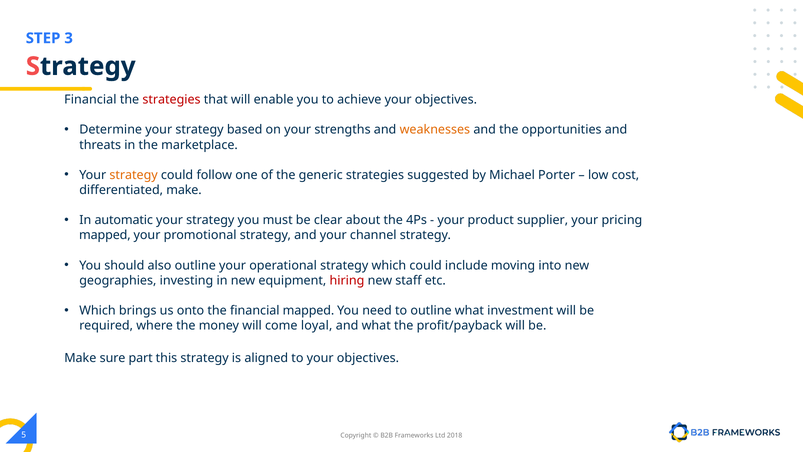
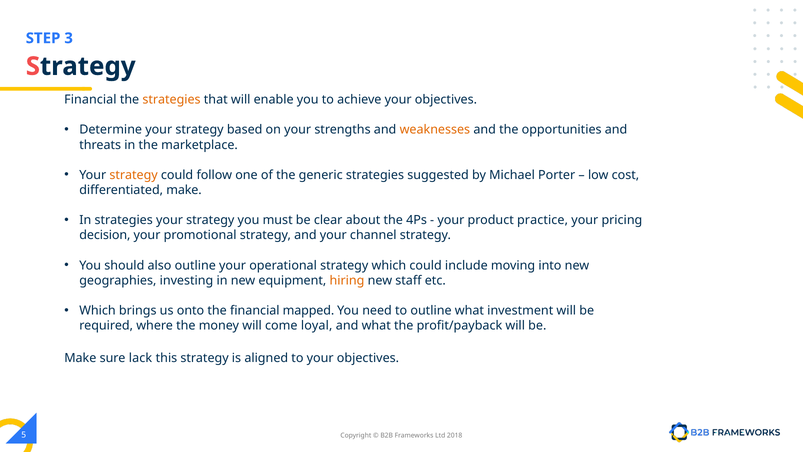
strategies at (172, 99) colour: red -> orange
In automatic: automatic -> strategies
supplier: supplier -> practice
mapped at (105, 235): mapped -> decision
hiring colour: red -> orange
part: part -> lack
